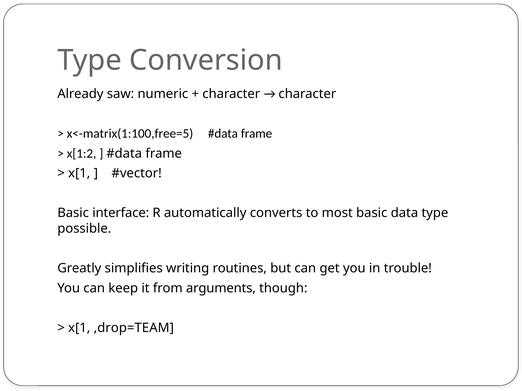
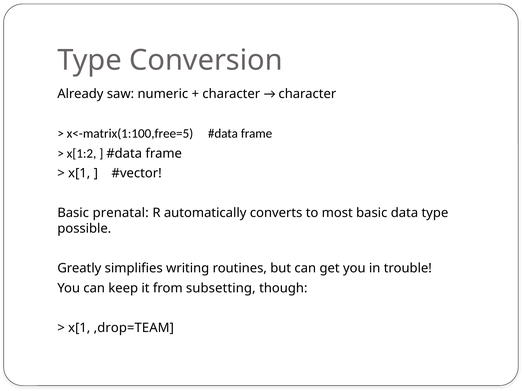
interface: interface -> prenatal
arguments: arguments -> subsetting
